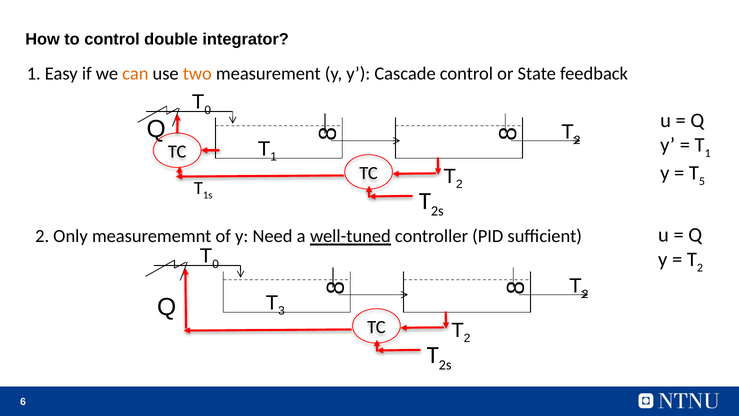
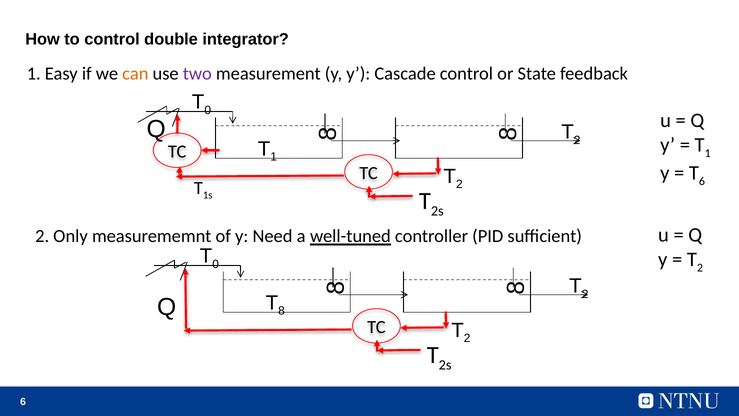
two colour: orange -> purple
5 at (702, 181): 5 -> 6
3 at (282, 311): 3 -> 8
